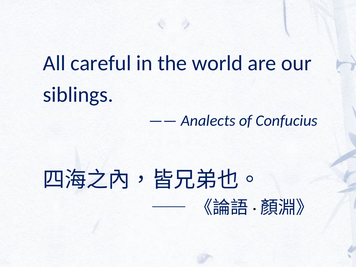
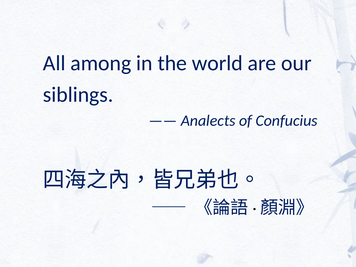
careful: careful -> among
